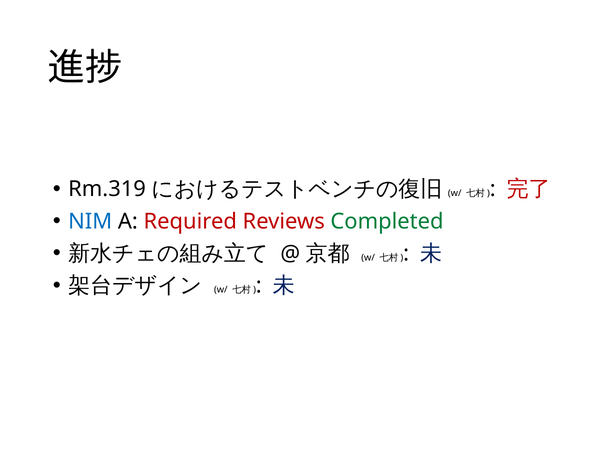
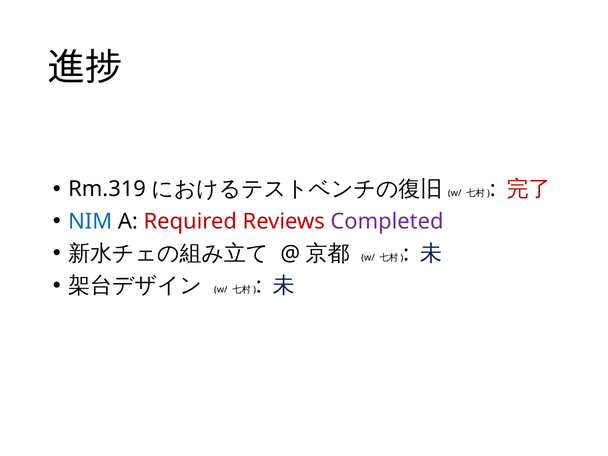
Completed colour: green -> purple
